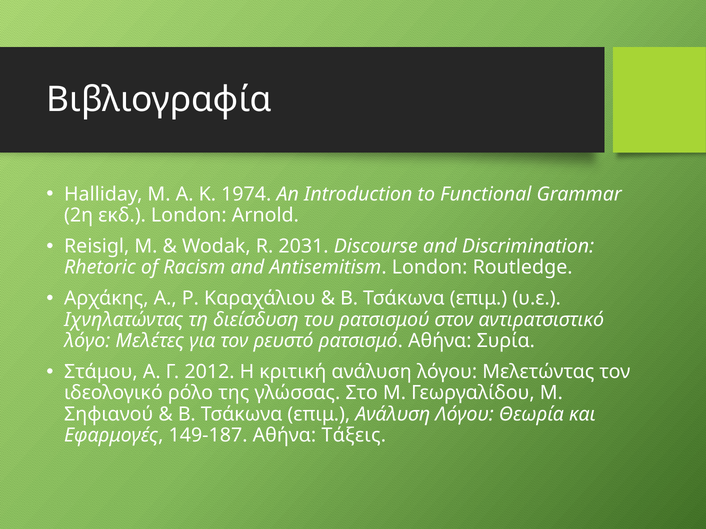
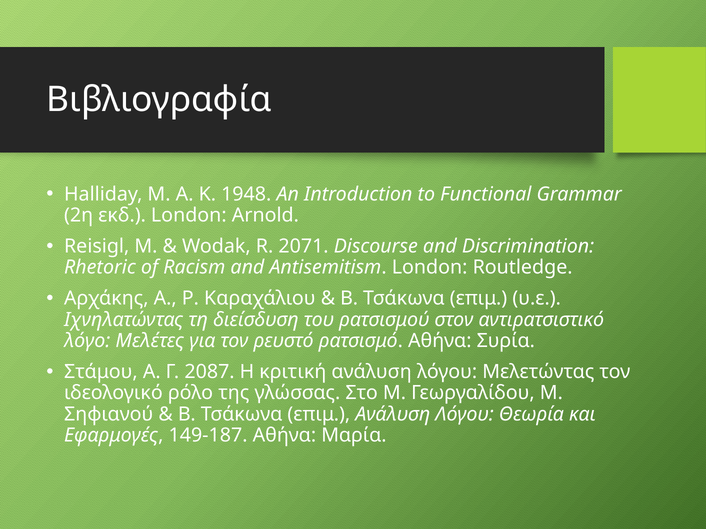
1974: 1974 -> 1948
2031: 2031 -> 2071
2012: 2012 -> 2087
Τάξεις: Τάξεις -> Μαρία
